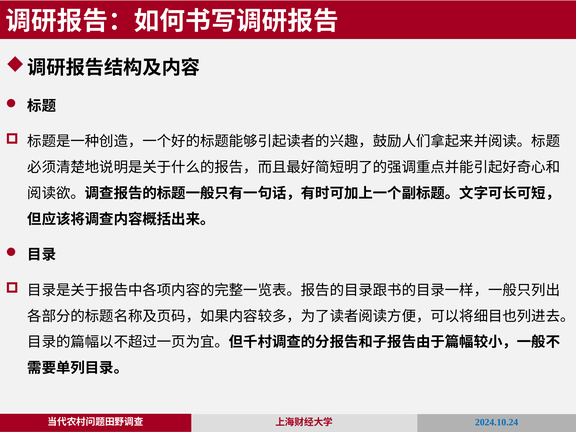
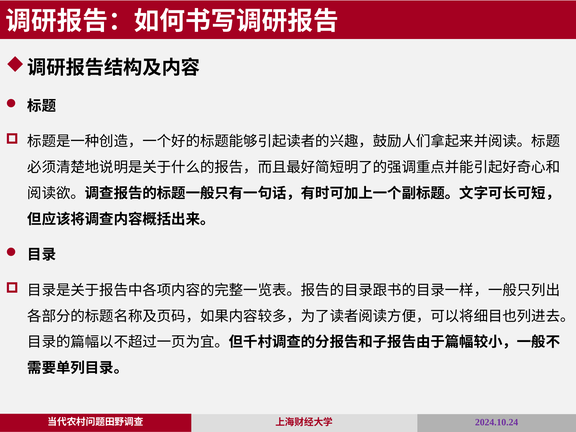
2024.10.24 colour: blue -> purple
